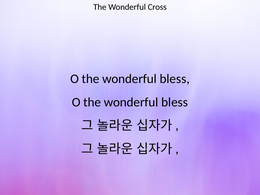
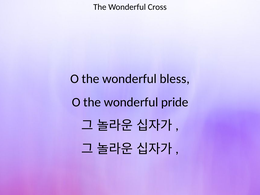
bless at (175, 102): bless -> pride
